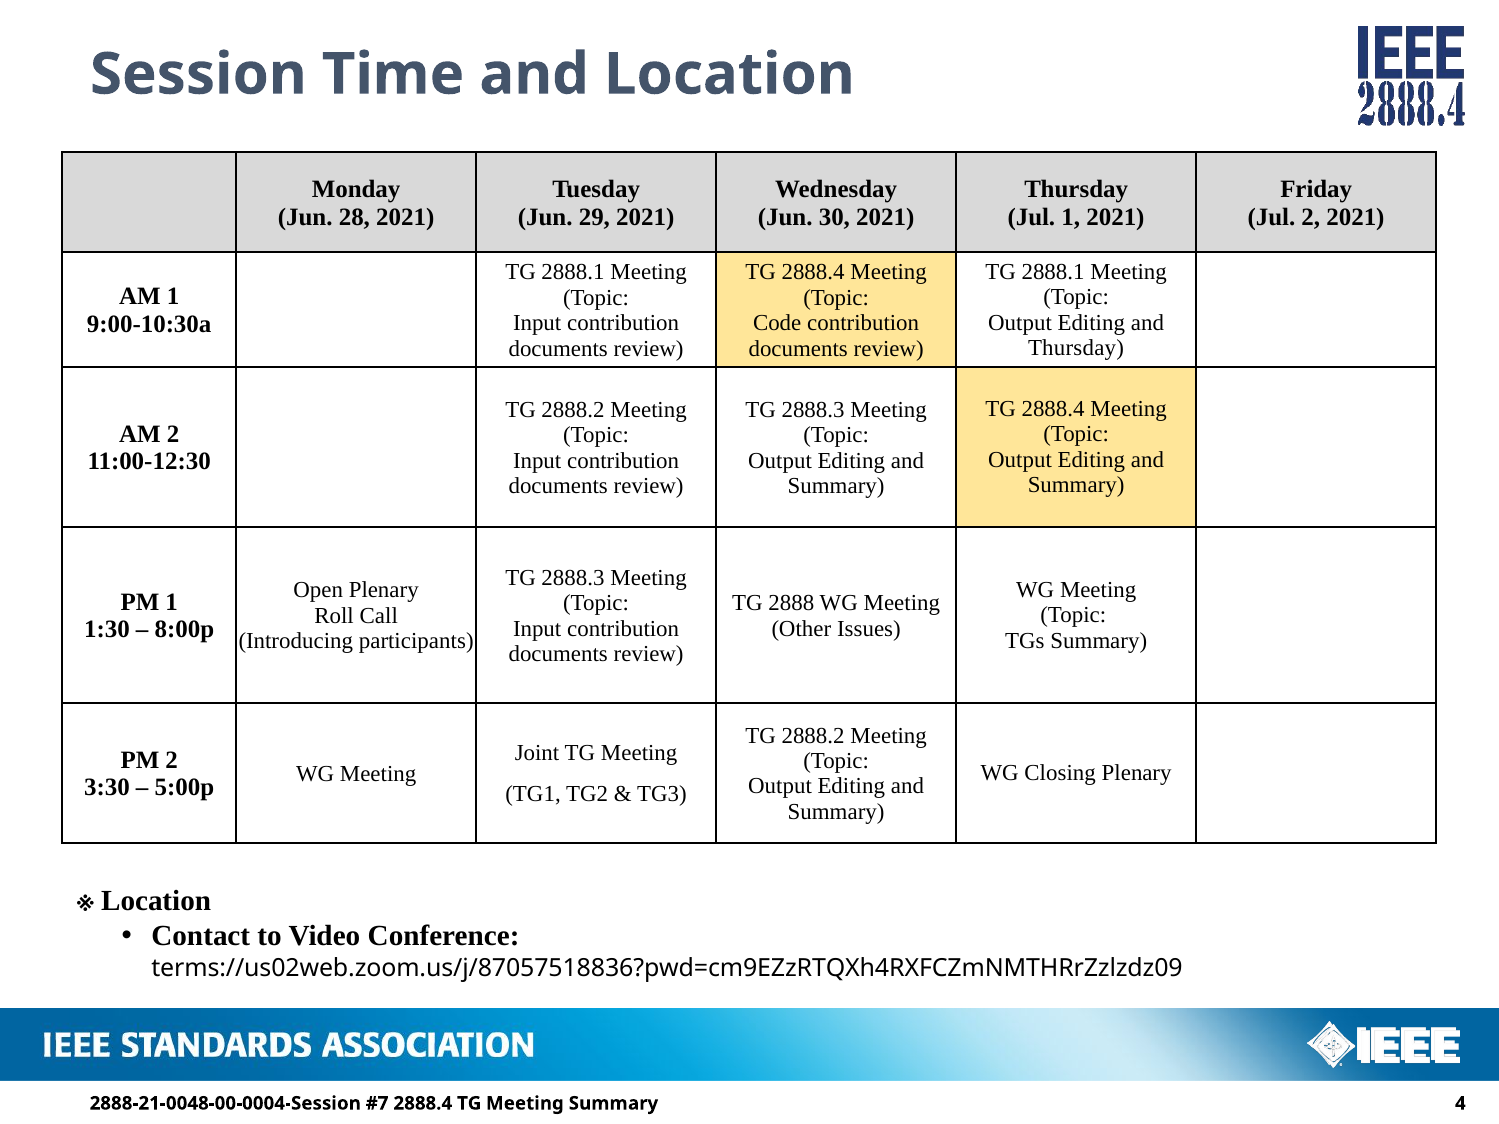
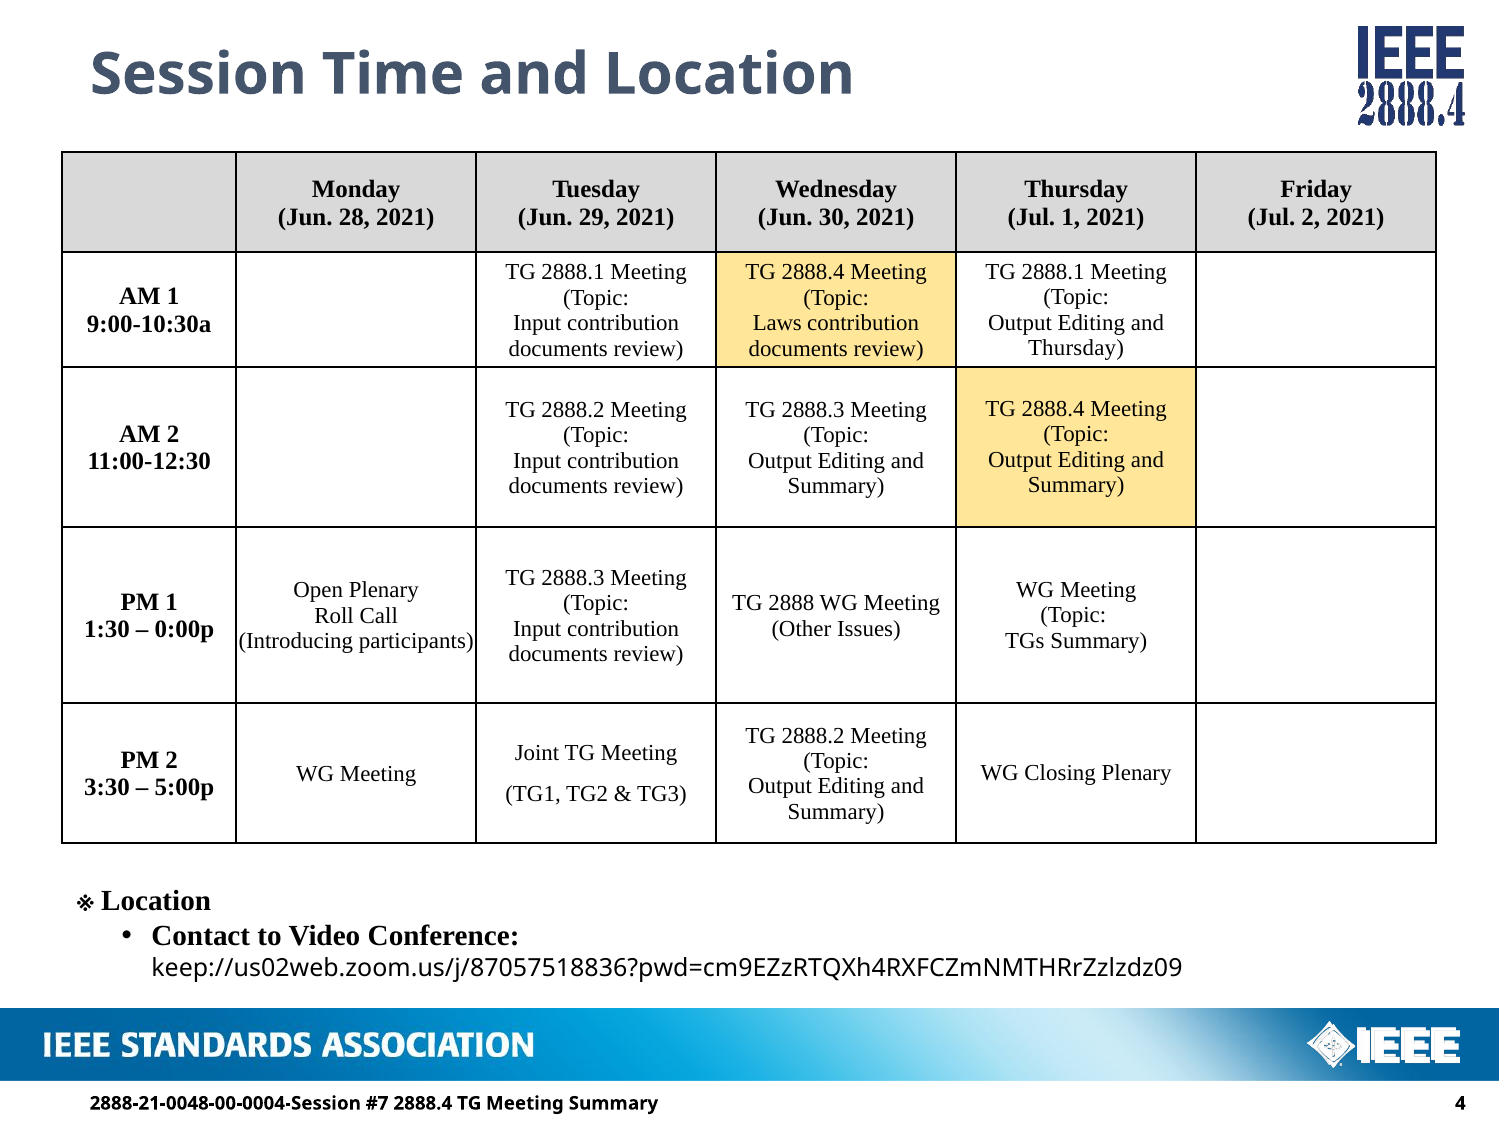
Code: Code -> Laws
8:00p: 8:00p -> 0:00p
terms://us02web.zoom.us/j/87057518836?pwd=cm9EZzRTQXh4RXFCZmNMTHRrZzlzdz09: terms://us02web.zoom.us/j/87057518836?pwd=cm9EZzRTQXh4RXFCZmNMTHRrZzlzdz09 -> keep://us02web.zoom.us/j/87057518836?pwd=cm9EZzRTQXh4RXFCZmNMTHRrZzlzdz09
